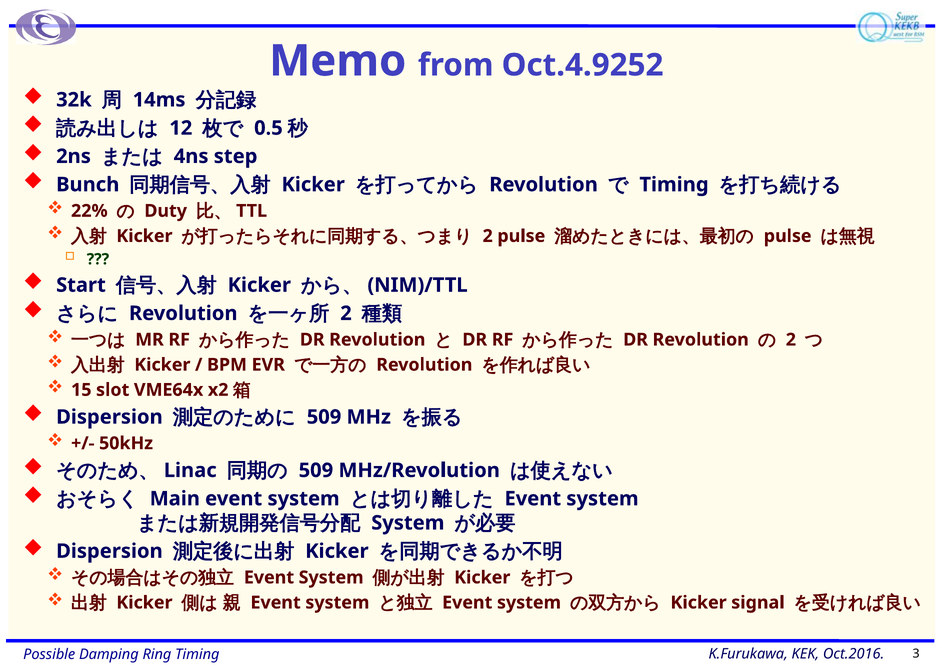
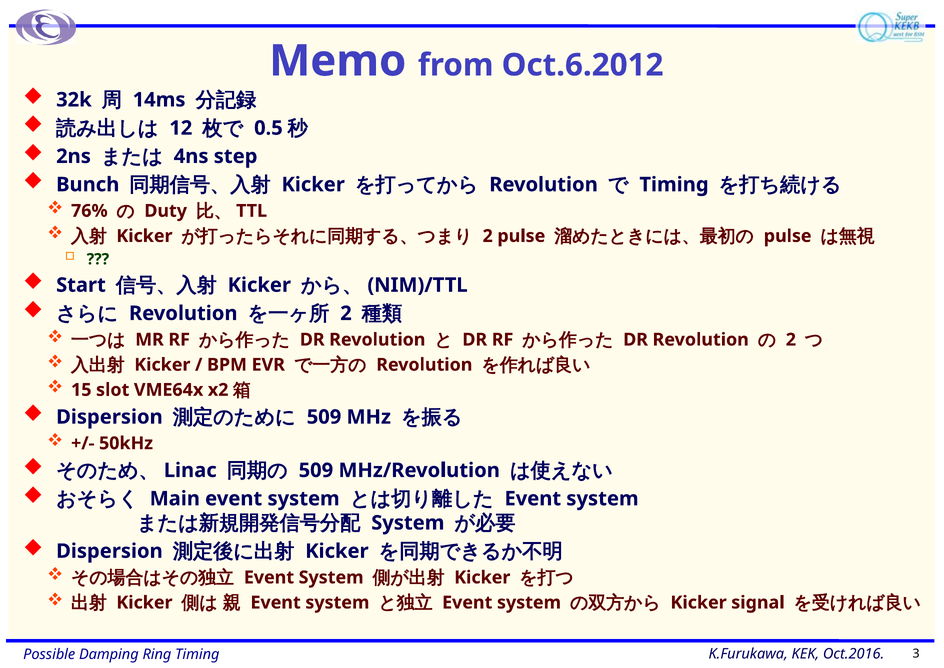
Oct.4.9252: Oct.4.9252 -> Oct.6.2012
22%: 22% -> 76%
